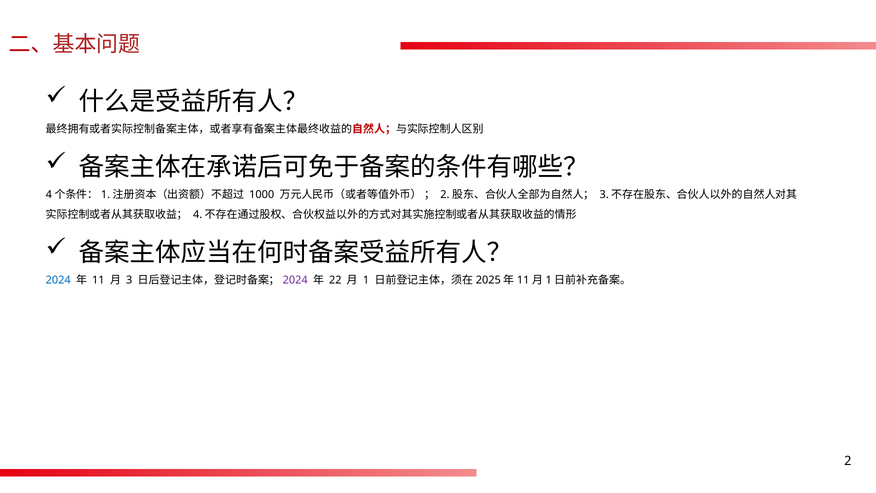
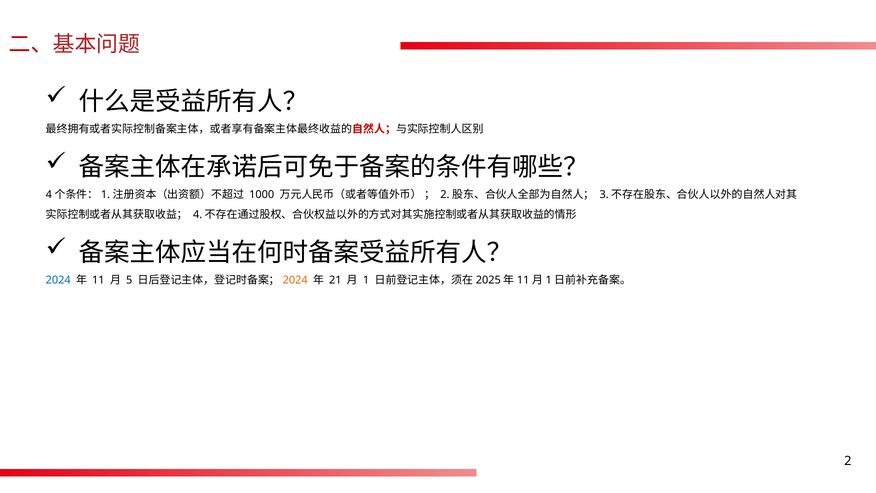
3: 3 -> 5
2024 at (295, 280) colour: purple -> orange
22: 22 -> 21
